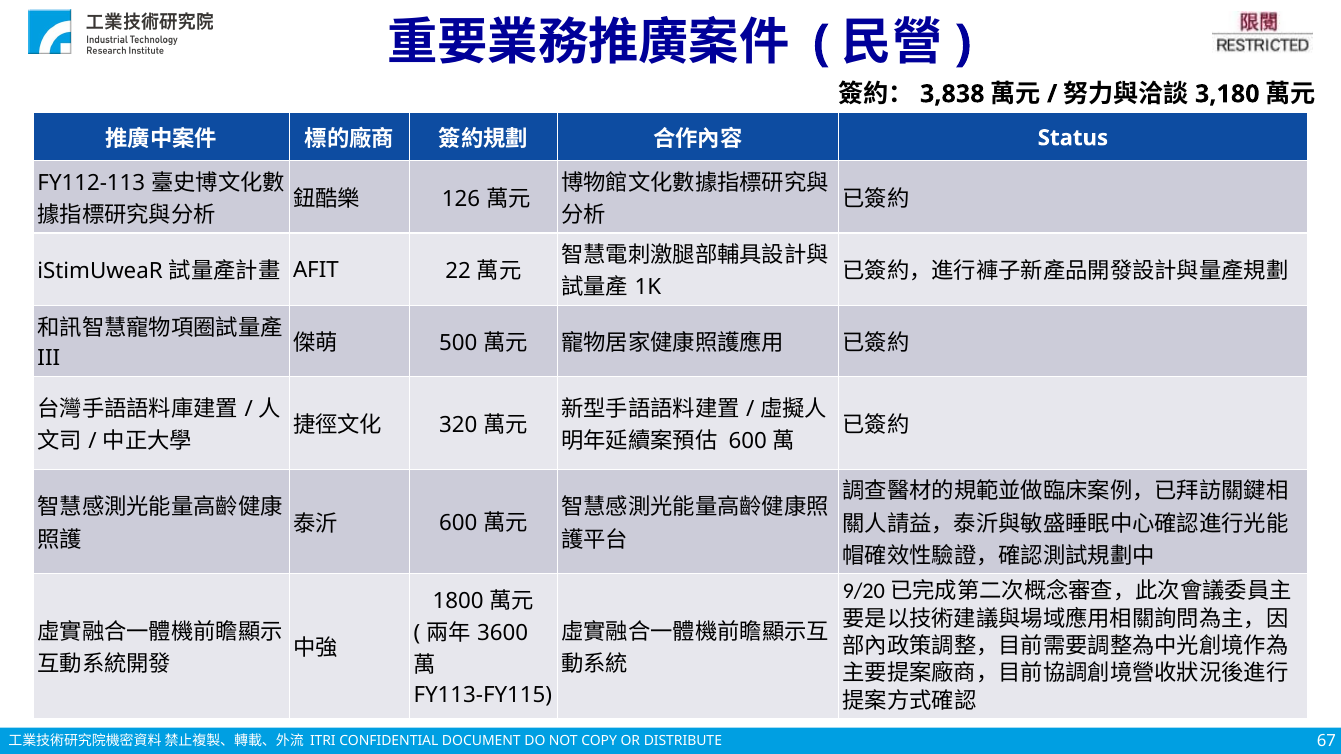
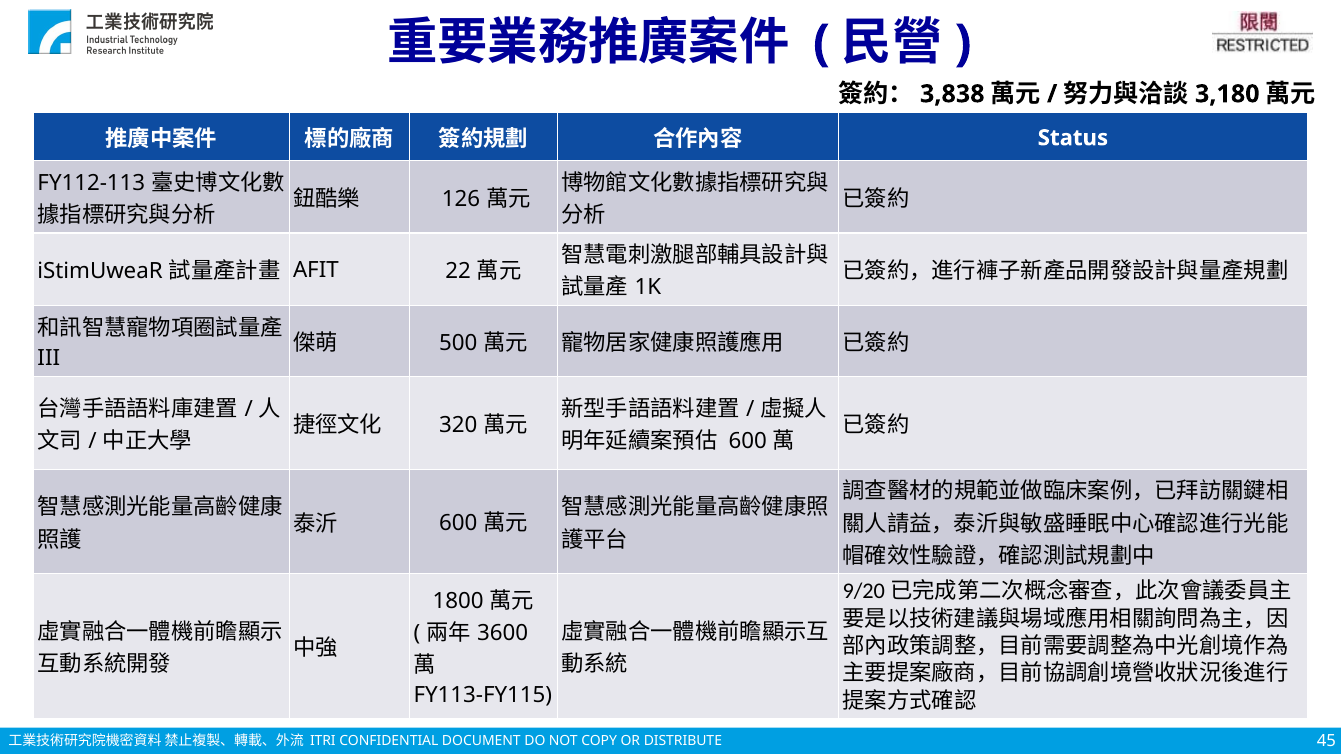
67: 67 -> 45
